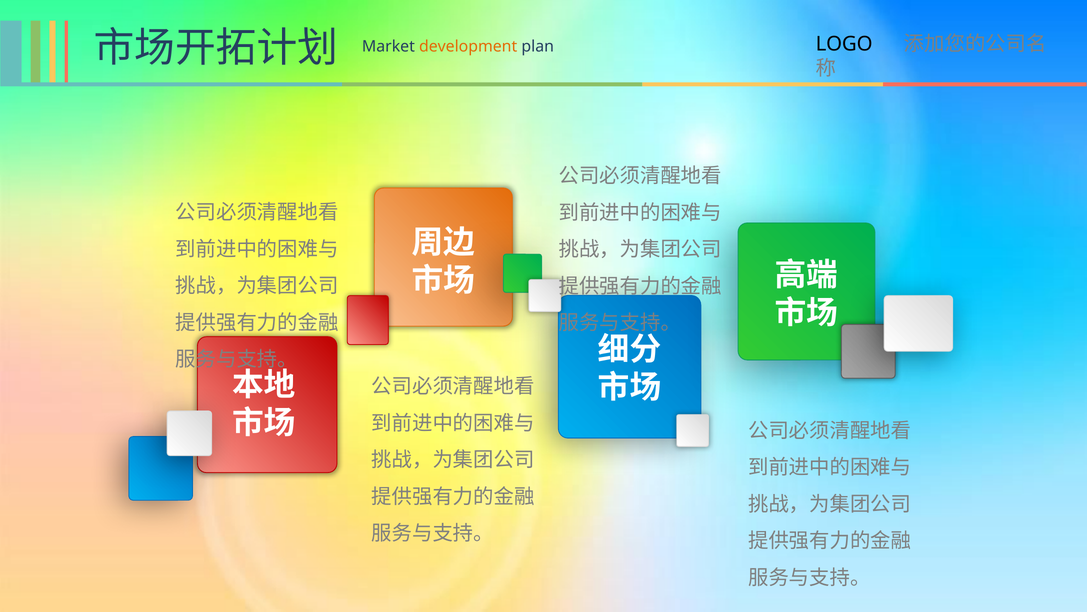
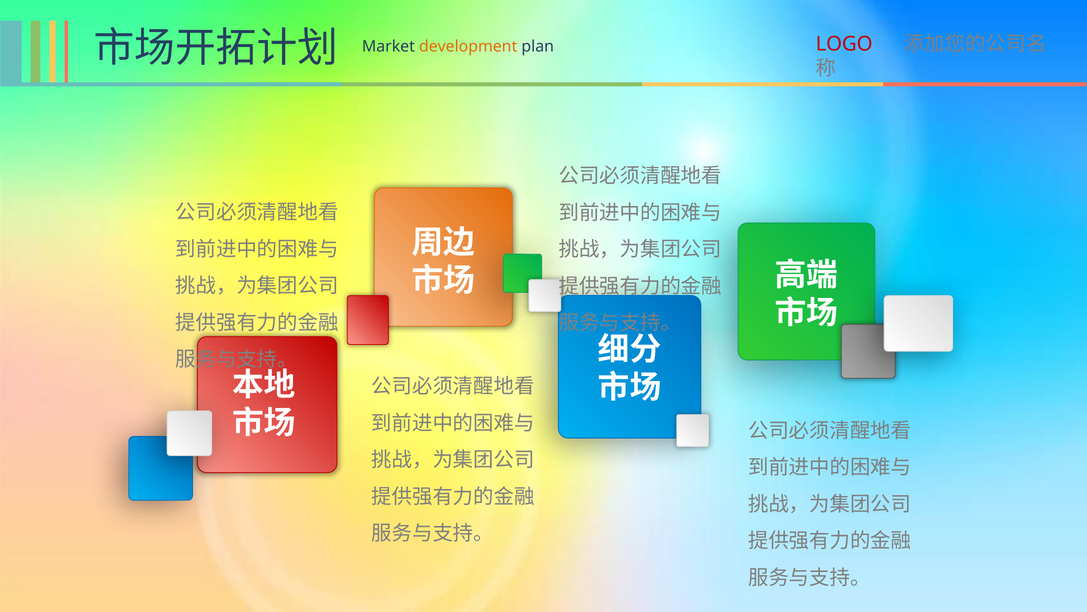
LOGO colour: black -> red
